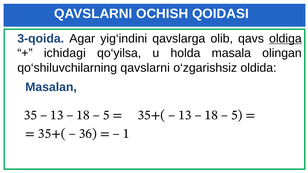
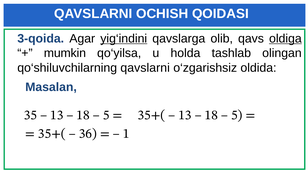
yig‘indini underline: none -> present
ichidagi: ichidagi -> mumkin
masala: masala -> tashlab
